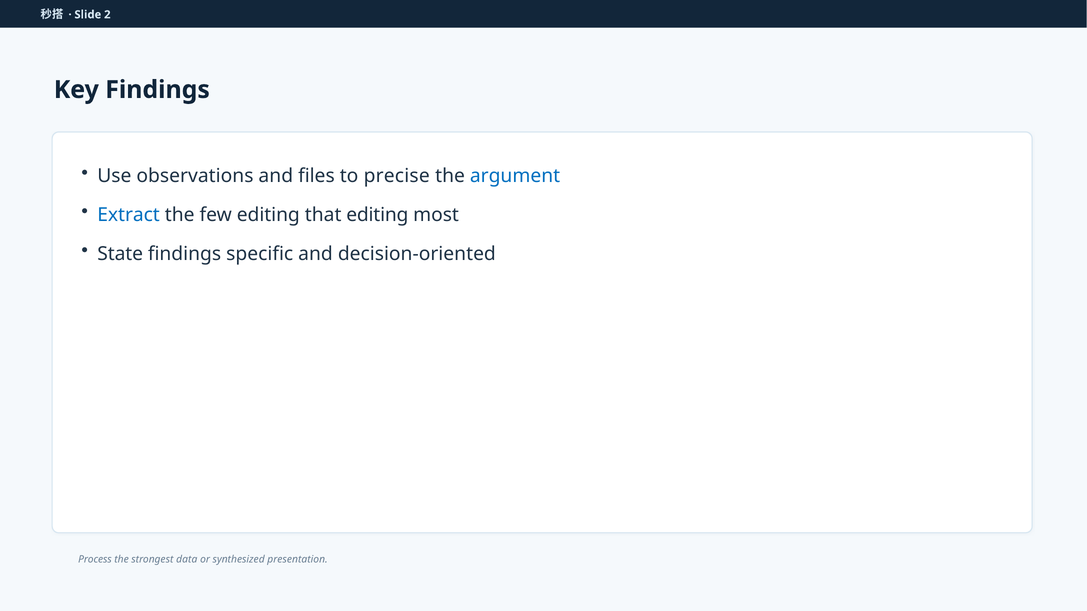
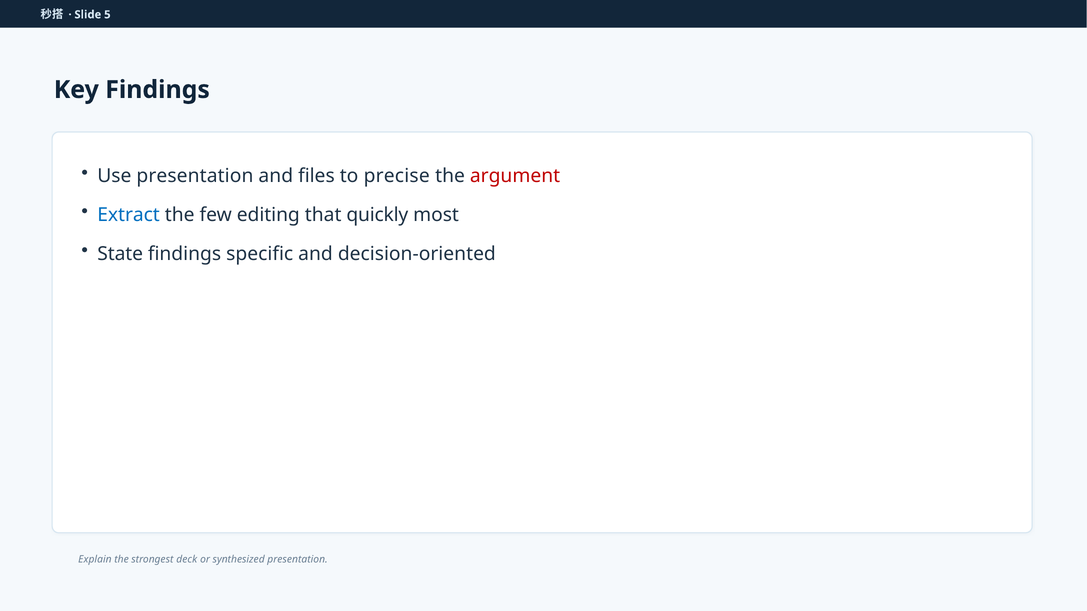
2: 2 -> 5
Use observations: observations -> presentation
argument colour: blue -> red
that editing: editing -> quickly
Process: Process -> Explain
data: data -> deck
